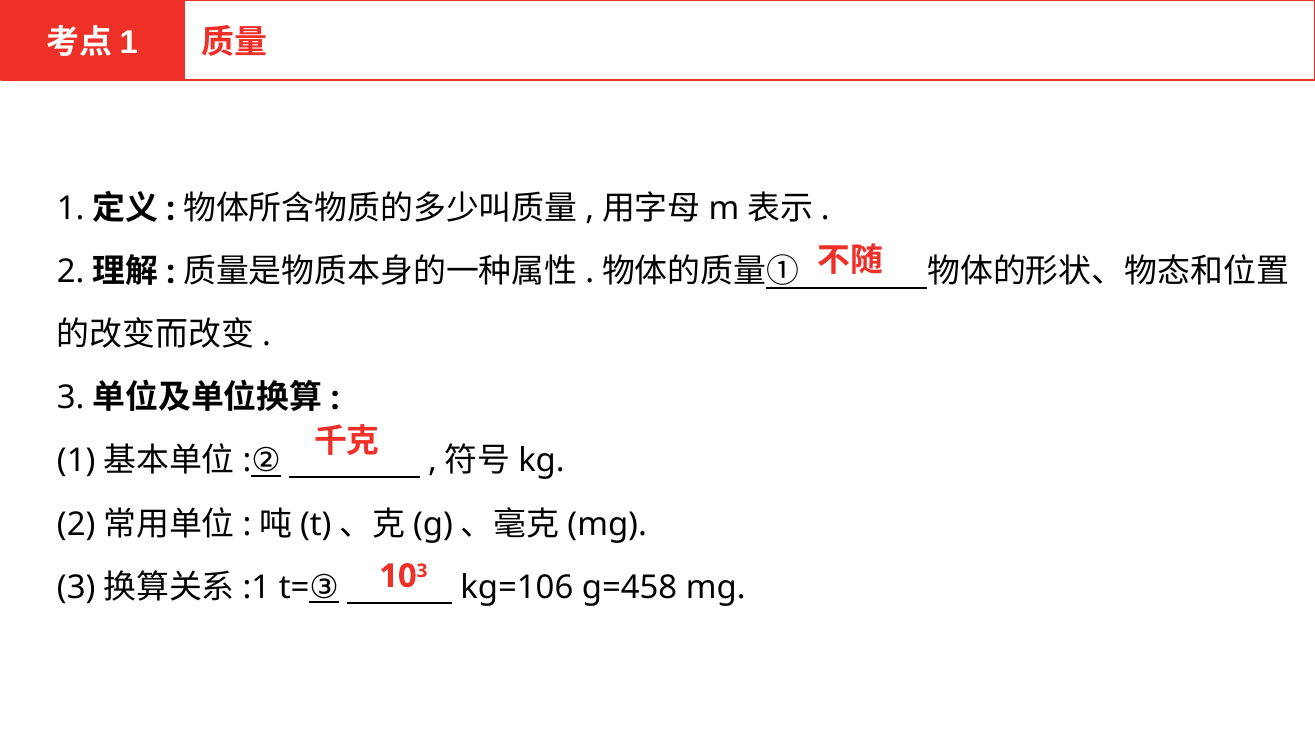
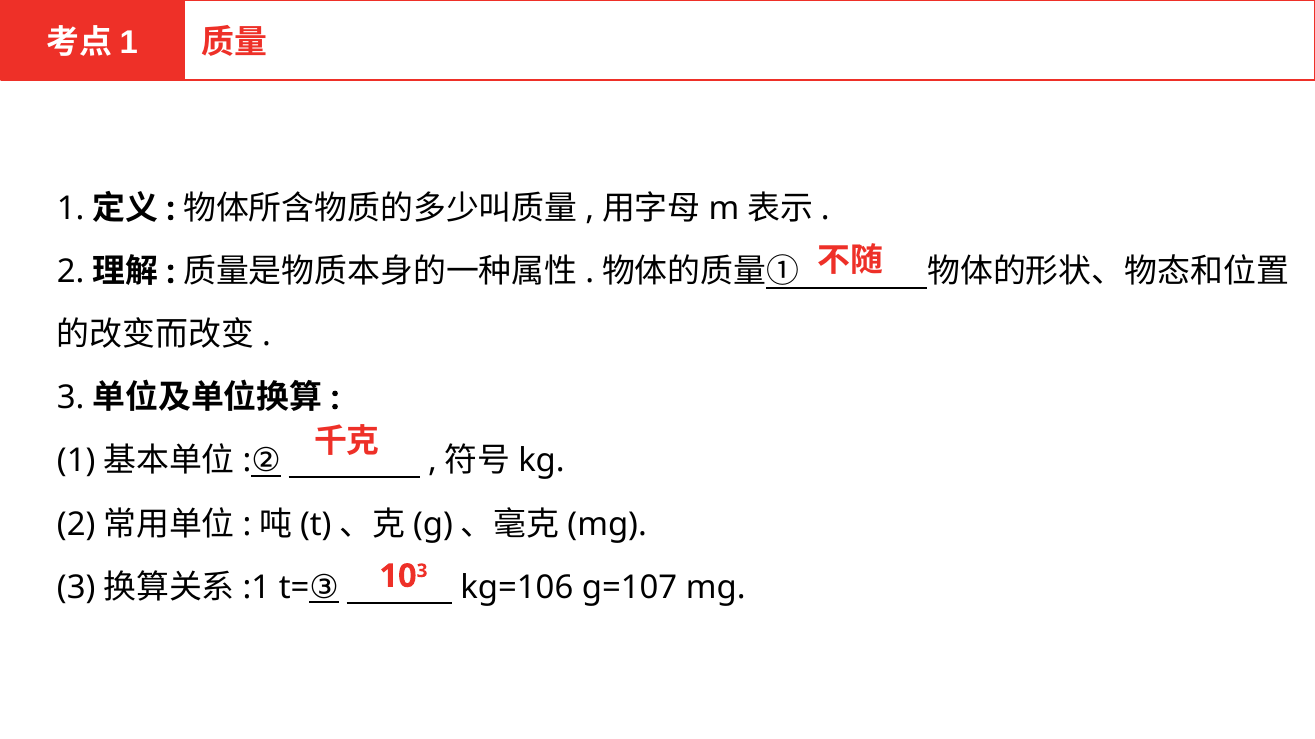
g=458: g=458 -> g=107
